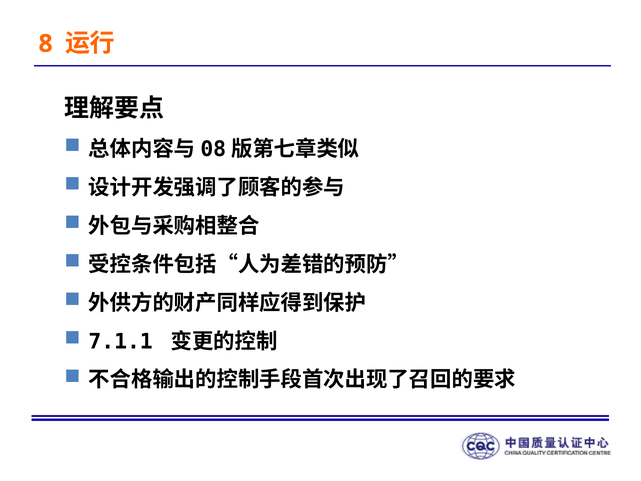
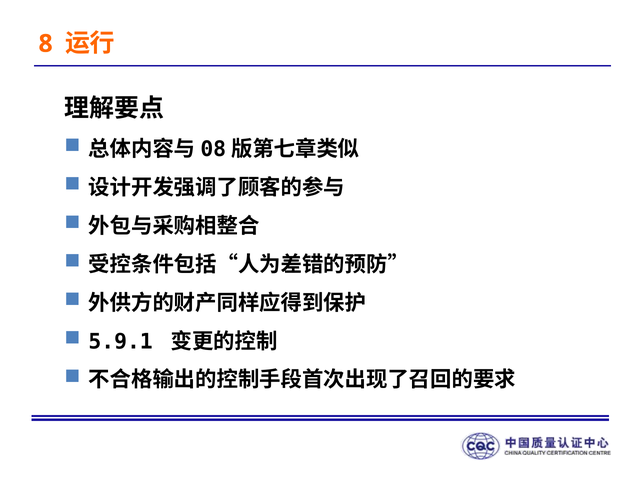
7.1.1: 7.1.1 -> 5.9.1
